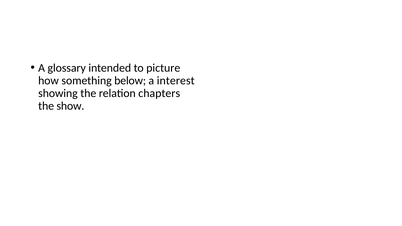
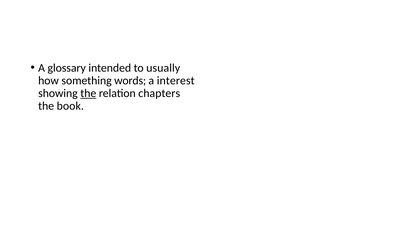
picture: picture -> usually
below: below -> words
the at (88, 93) underline: none -> present
show: show -> book
